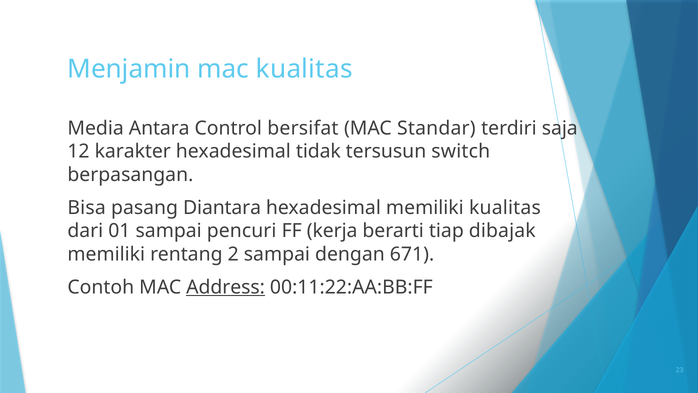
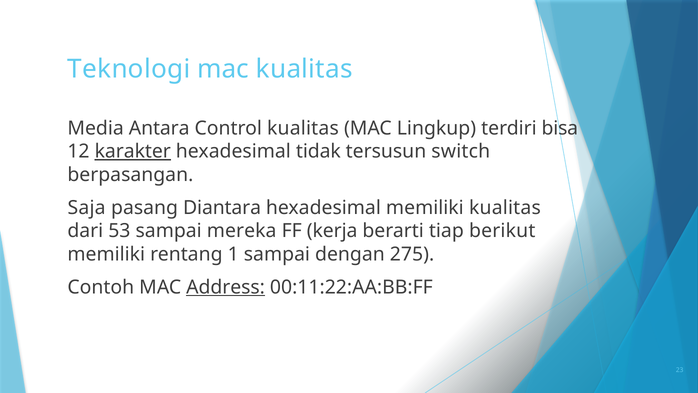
Menjamin: Menjamin -> Teknologi
Control bersifat: bersifat -> kualitas
Standar: Standar -> Lingkup
saja: saja -> bisa
karakter underline: none -> present
Bisa: Bisa -> Saja
01: 01 -> 53
pencuri: pencuri -> mereka
dibajak: dibajak -> berikut
2: 2 -> 1
671: 671 -> 275
